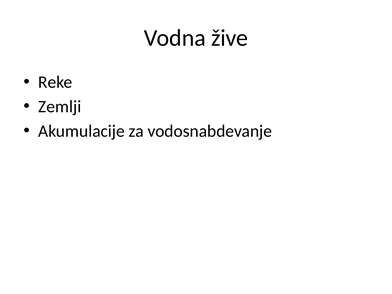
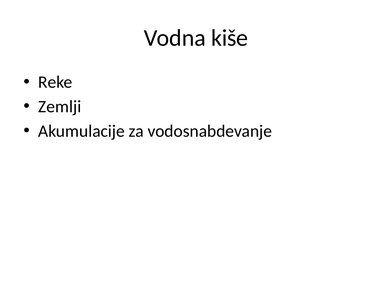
žive: žive -> kiše
